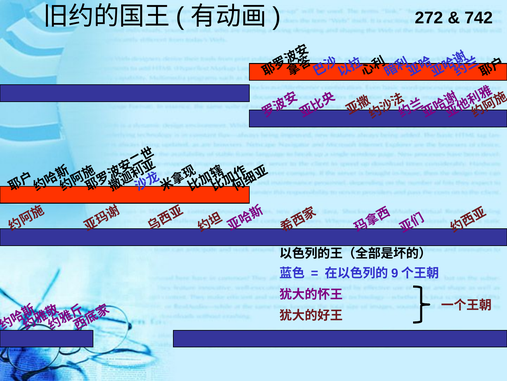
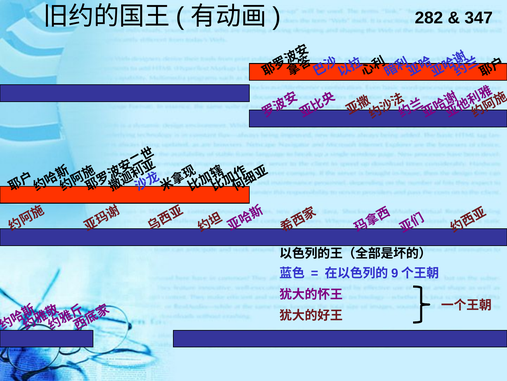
272: 272 -> 282
742: 742 -> 347
